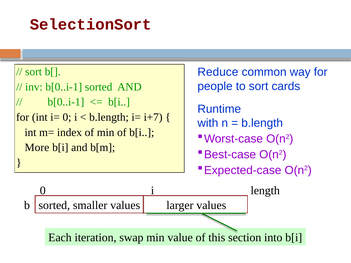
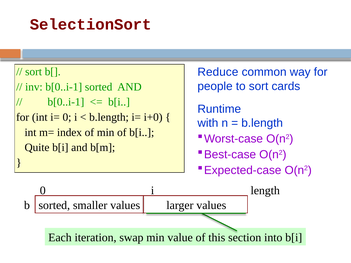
i+7: i+7 -> i+0
More: More -> Quite
